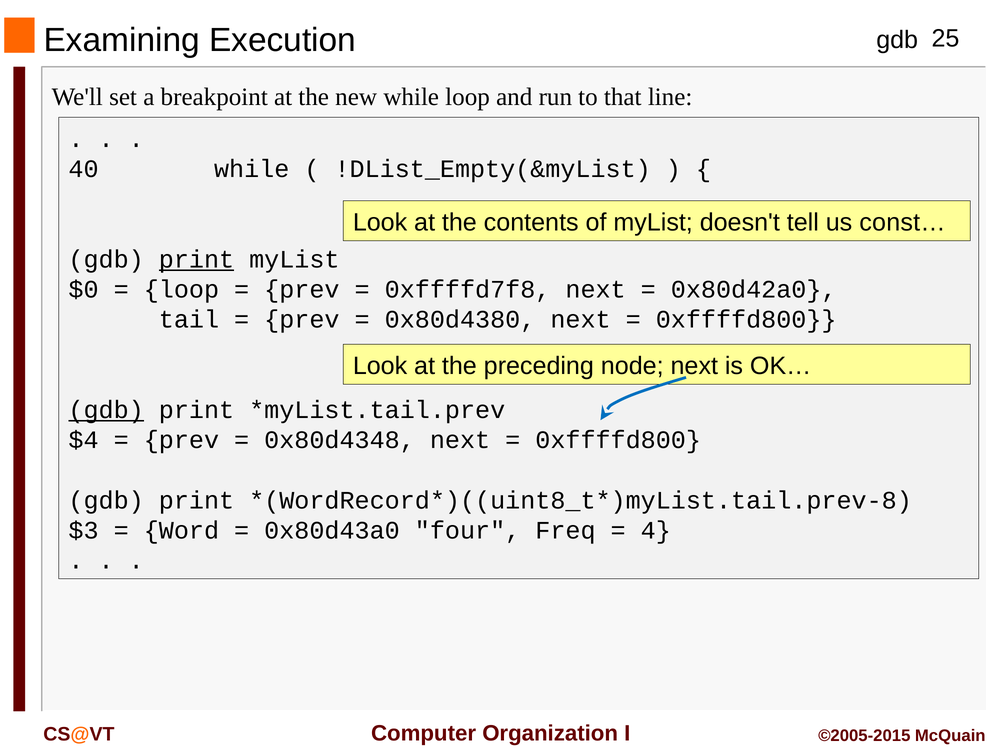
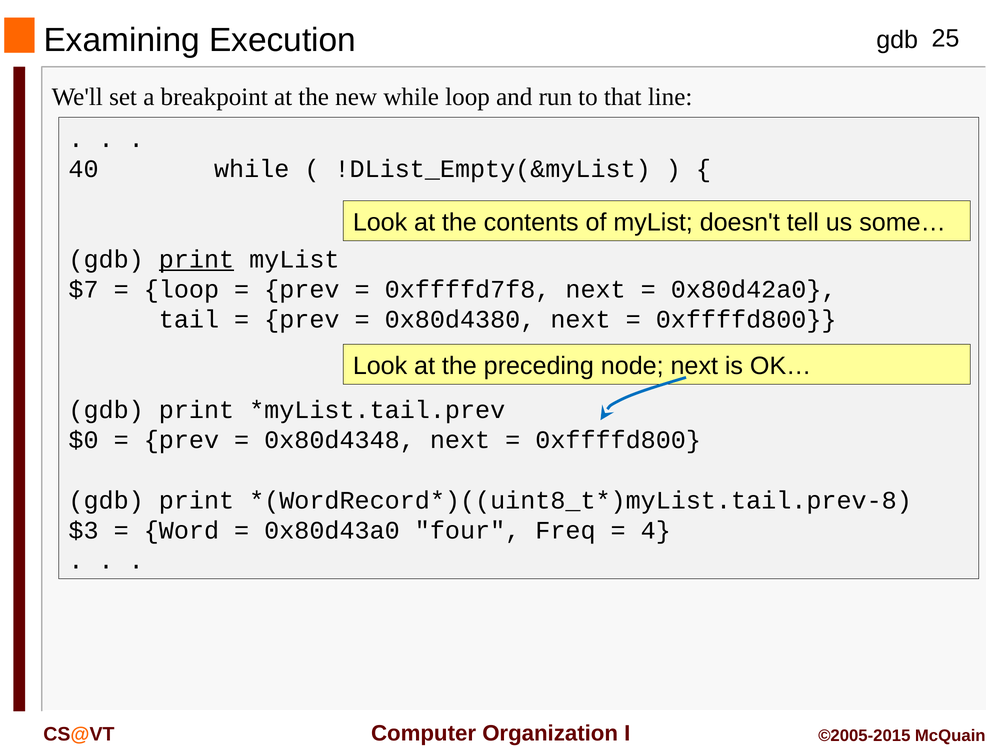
const…: const… -> some…
$0: $0 -> $7
gdb at (106, 410) underline: present -> none
$4: $4 -> $0
